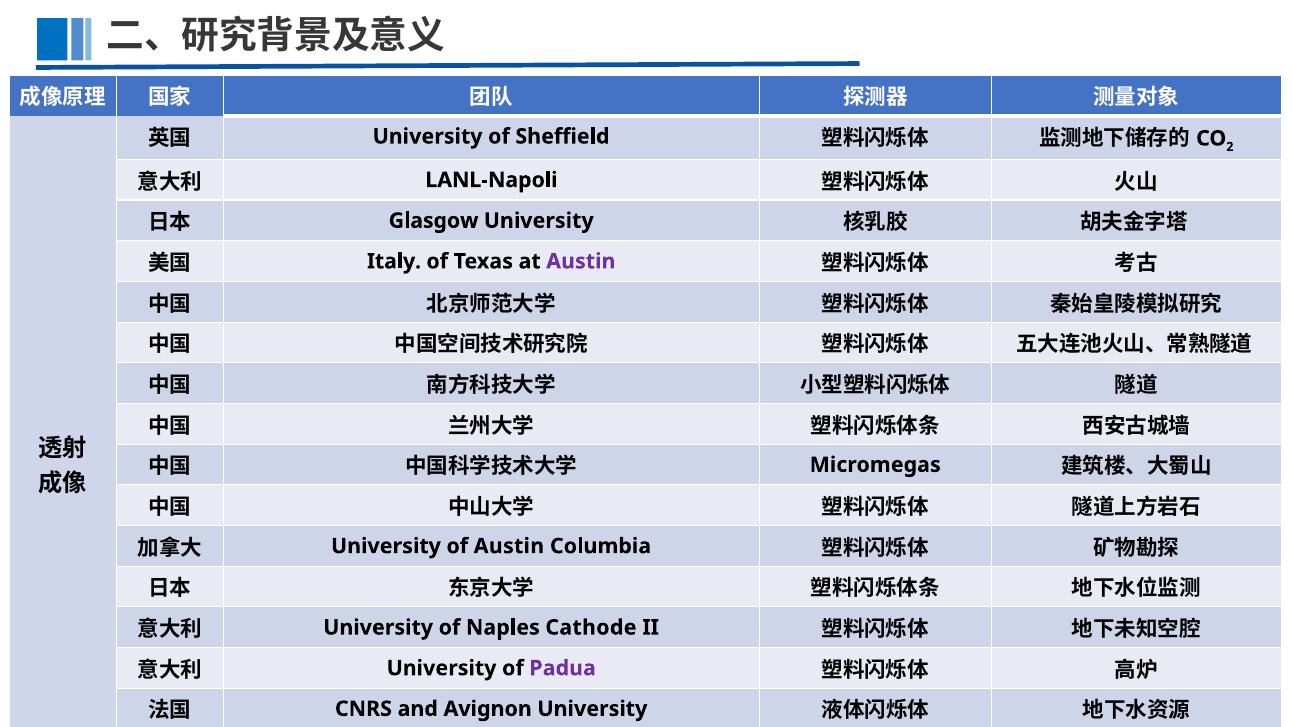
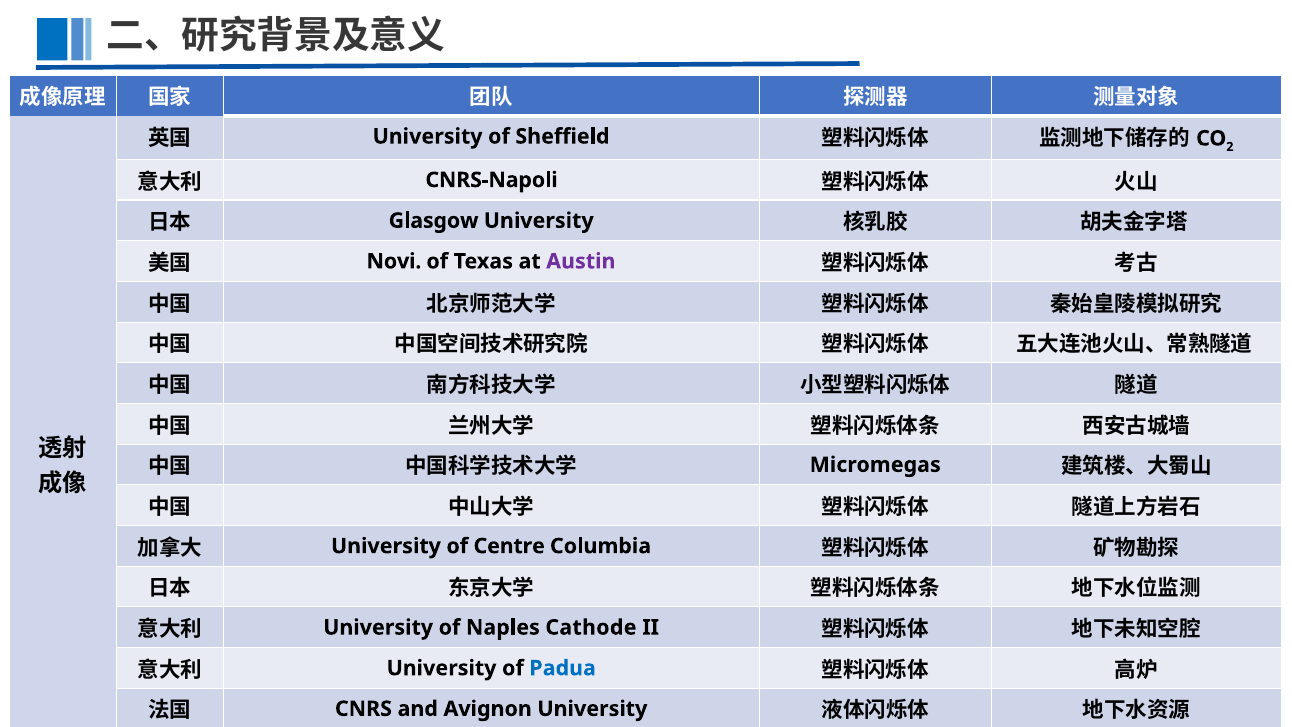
LANL-Napoli: LANL-Napoli -> CNRS-Napoli
Italy: Italy -> Novi
of Austin: Austin -> Centre
Padua colour: purple -> blue
